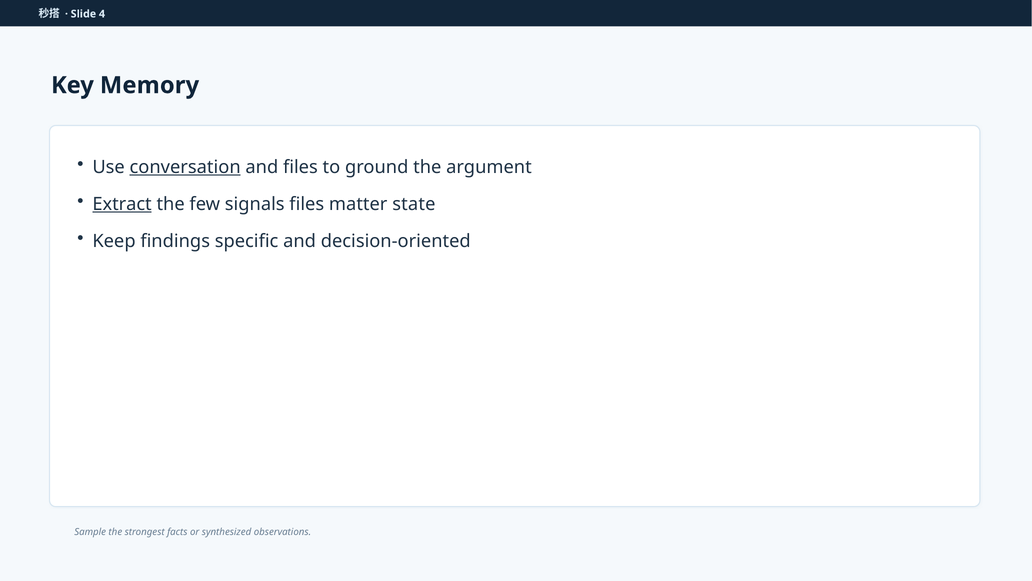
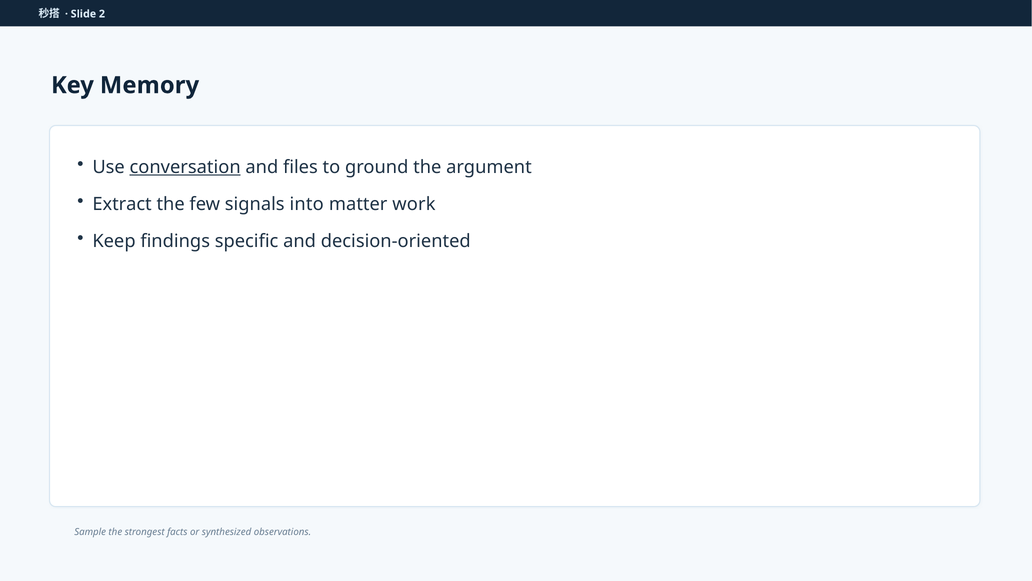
4: 4 -> 2
Extract underline: present -> none
signals files: files -> into
state: state -> work
